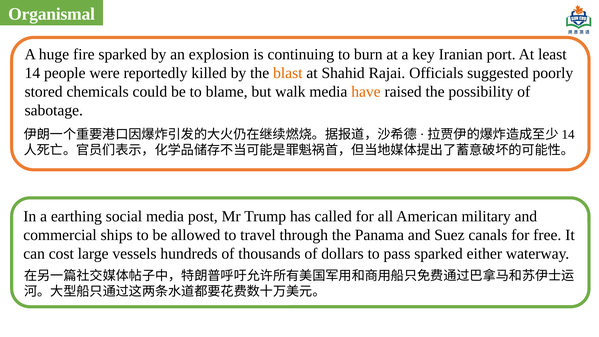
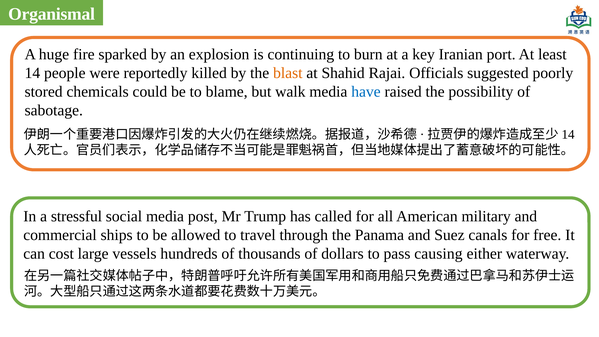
have colour: orange -> blue
earthing: earthing -> stressful
pass sparked: sparked -> causing
